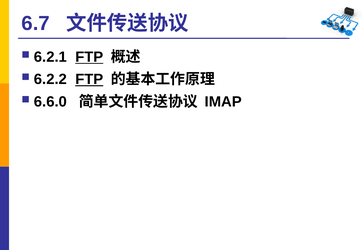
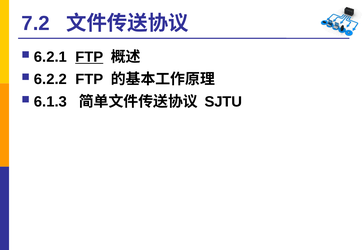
6.7: 6.7 -> 7.2
FTP at (89, 80) underline: present -> none
6.6.0: 6.6.0 -> 6.1.3
IMAP: IMAP -> SJTU
